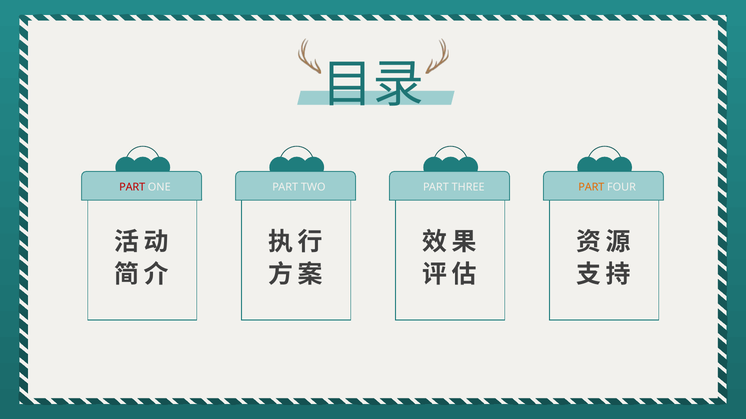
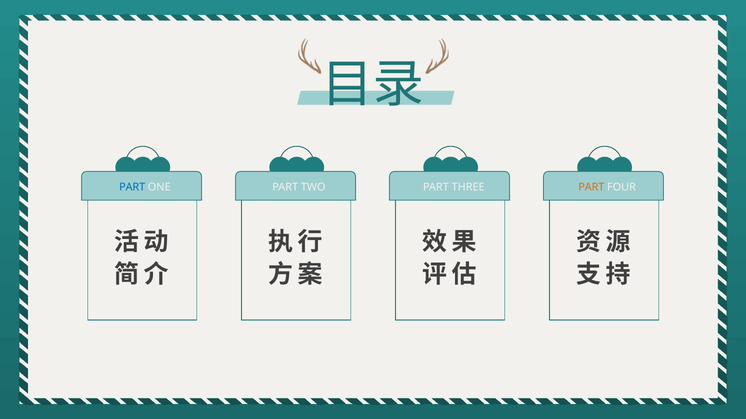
PART at (132, 187) colour: red -> blue
